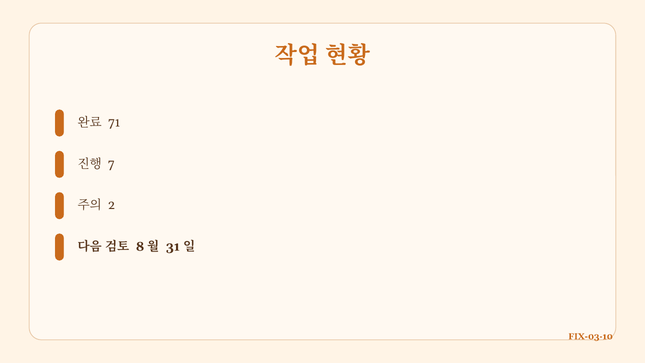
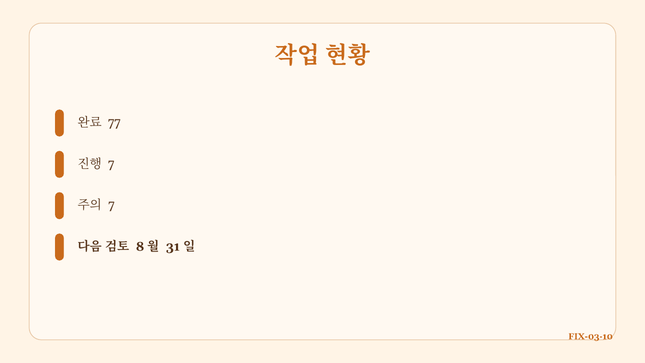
71: 71 -> 77
2 at (112, 205): 2 -> 7
